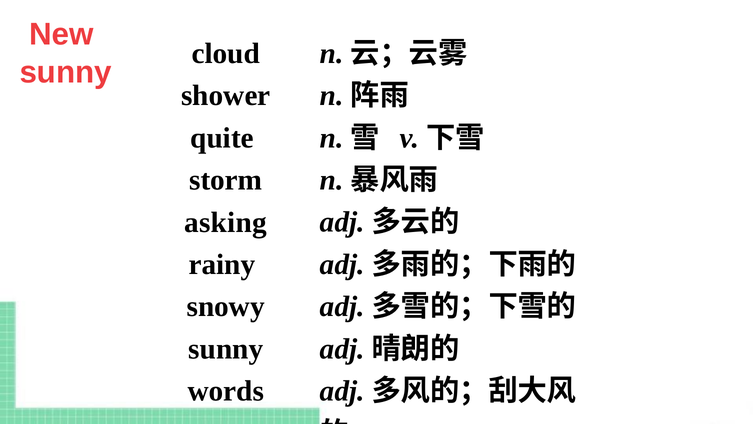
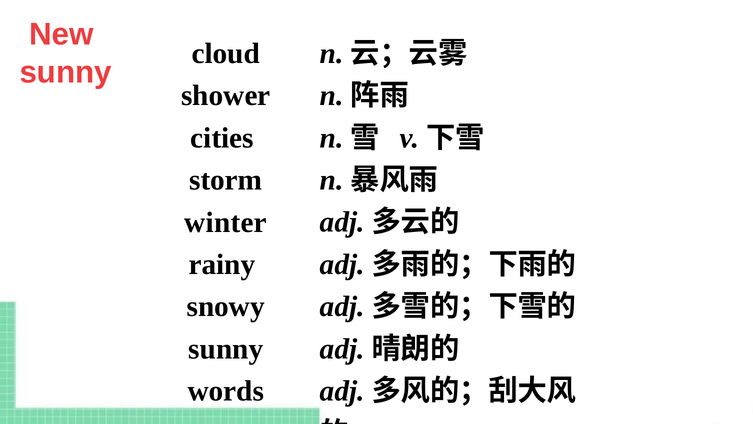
quite: quite -> cities
asking: asking -> winter
